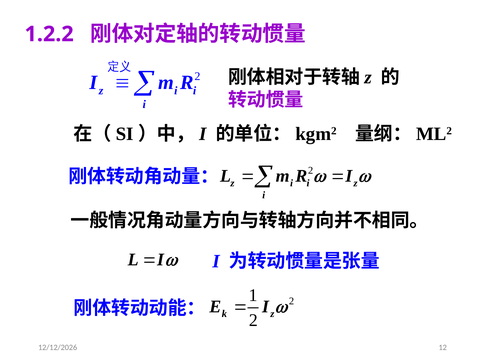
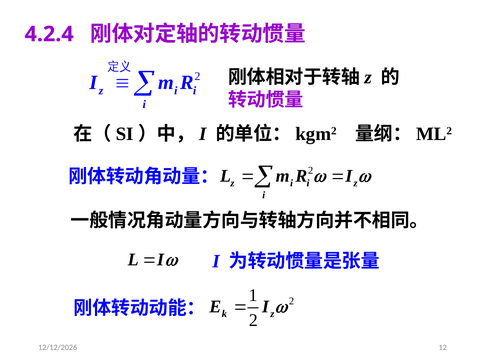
1.2.2: 1.2.2 -> 4.2.4
